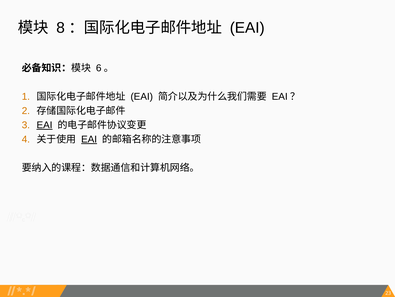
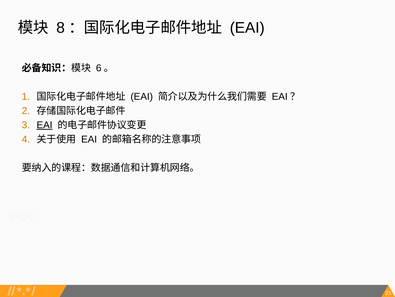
EAI at (89, 139) underline: present -> none
